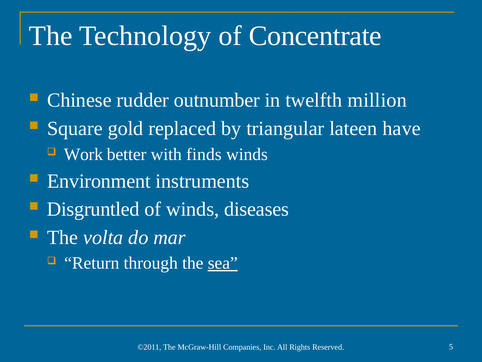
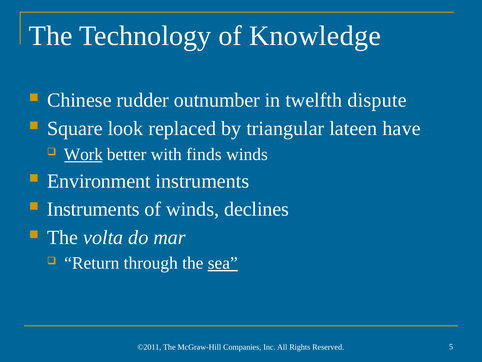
Concentrate: Concentrate -> Knowledge
million: million -> dispute
gold: gold -> look
Work underline: none -> present
Disgruntled at (93, 209): Disgruntled -> Instruments
diseases: diseases -> declines
